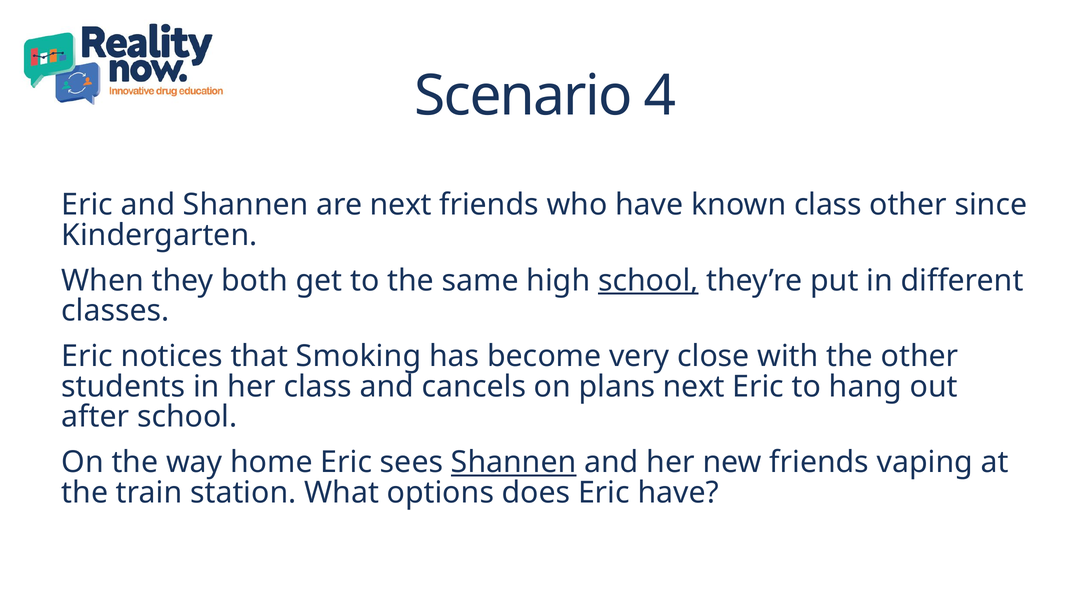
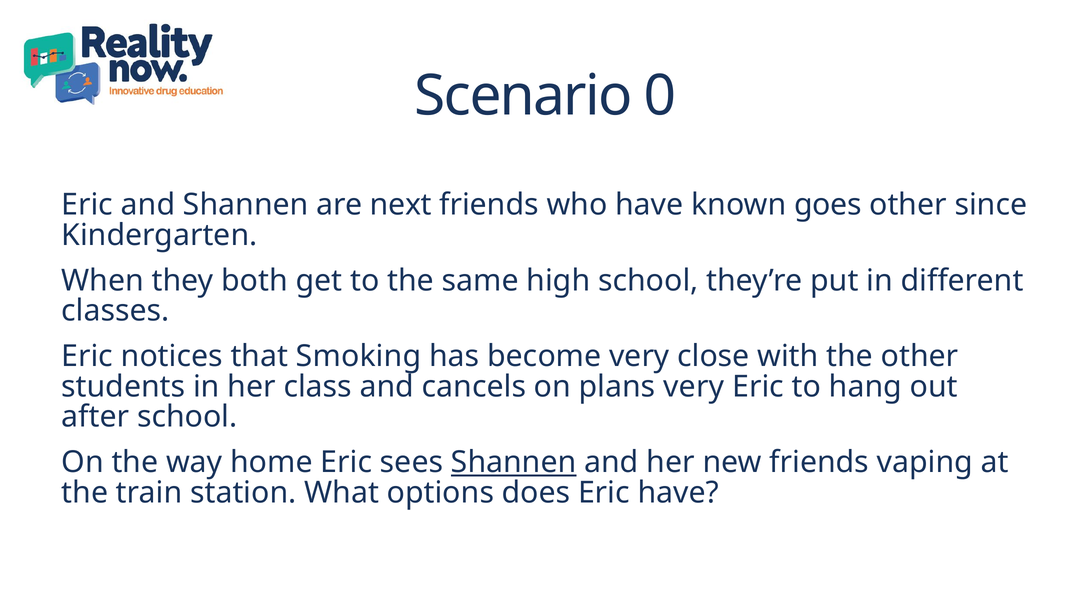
4: 4 -> 0
known class: class -> goes
school at (648, 280) underline: present -> none
plans next: next -> very
